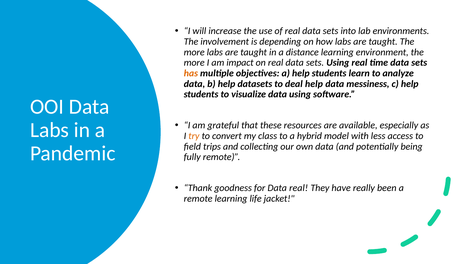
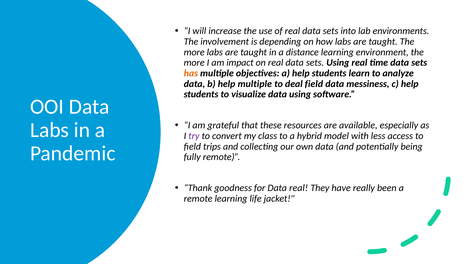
help datasets: datasets -> multiple
deal help: help -> field
try colour: orange -> purple
